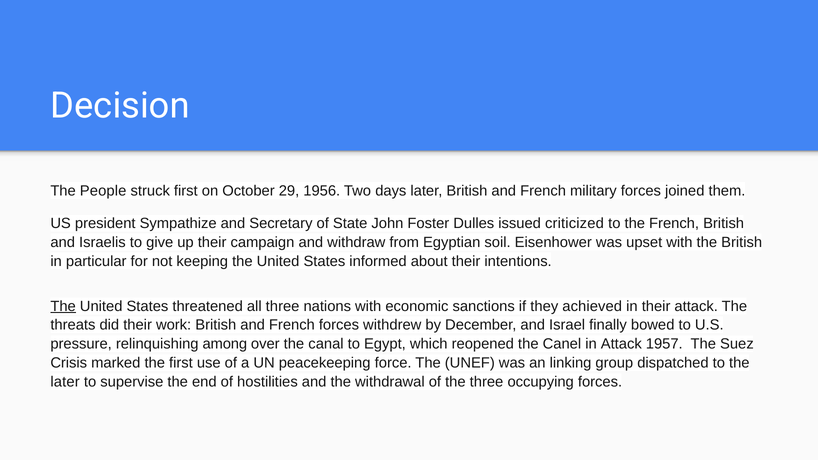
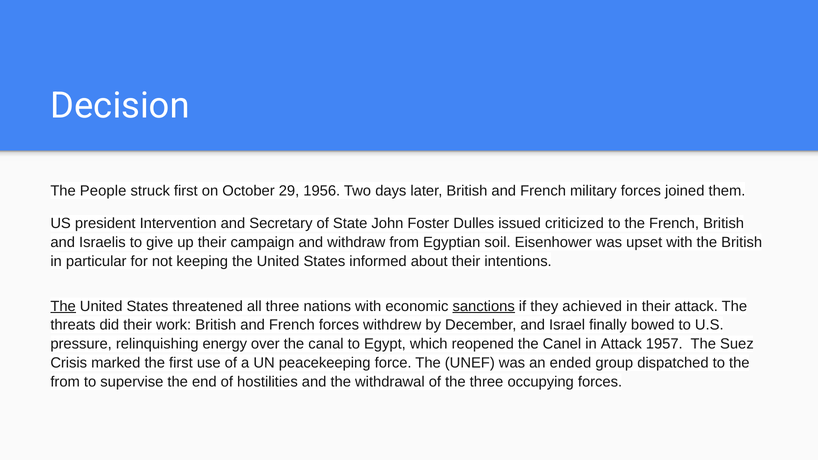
Sympathize: Sympathize -> Intervention
sanctions underline: none -> present
among: among -> energy
linking: linking -> ended
later at (65, 382): later -> from
